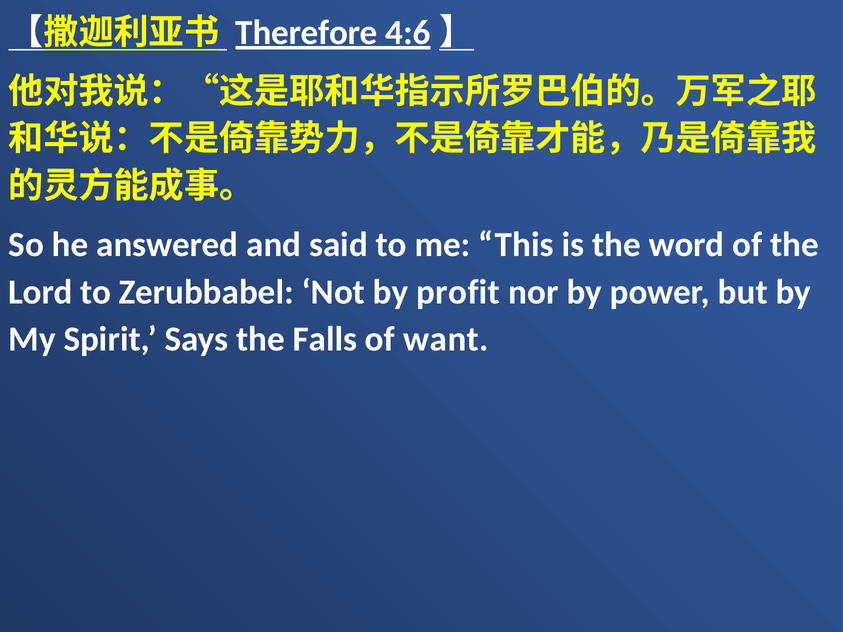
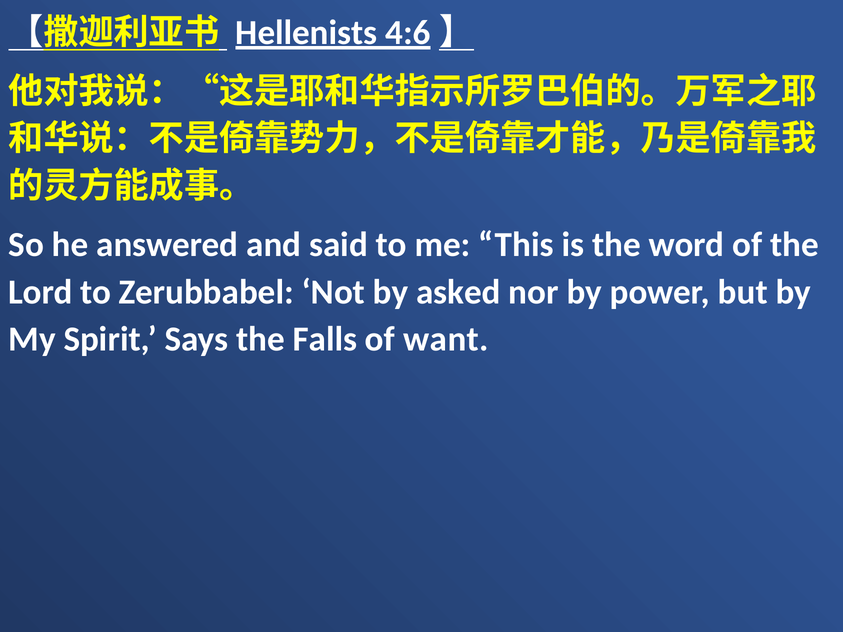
Therefore: Therefore -> Hellenists
profit: profit -> asked
